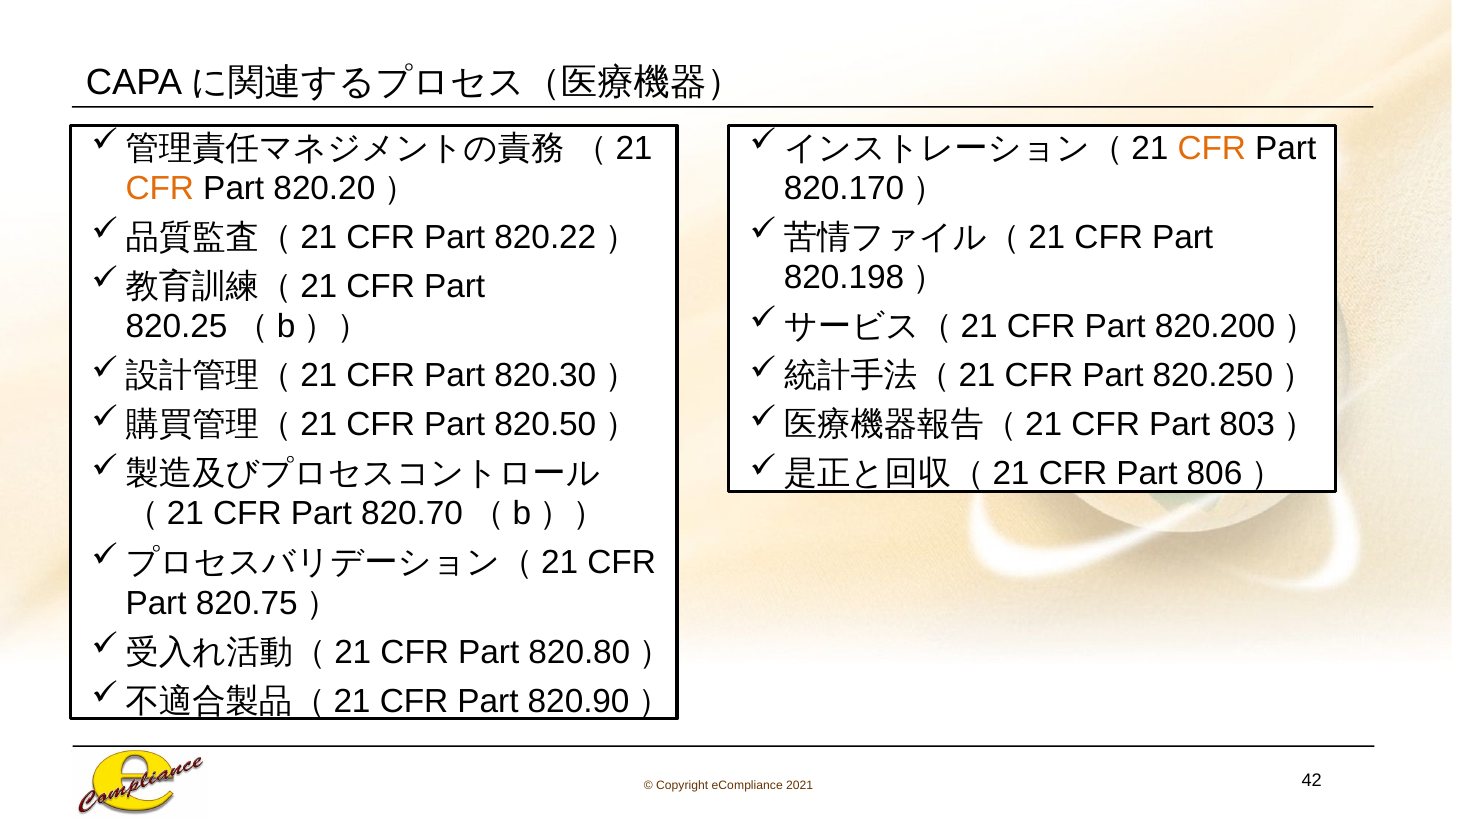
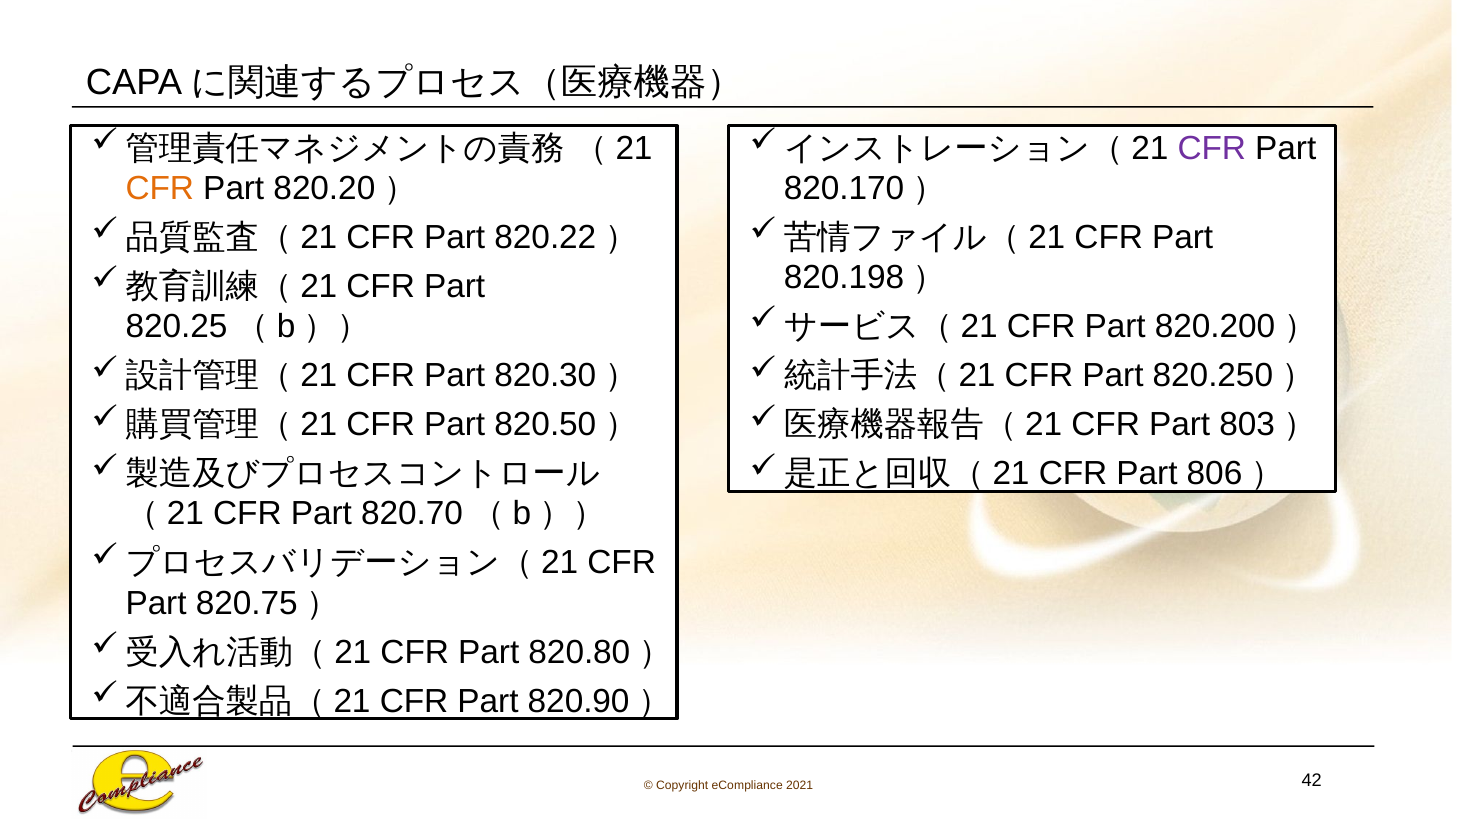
CFR at (1212, 148) colour: orange -> purple
